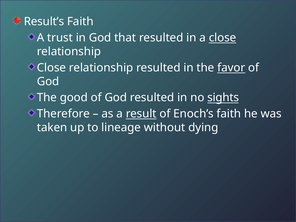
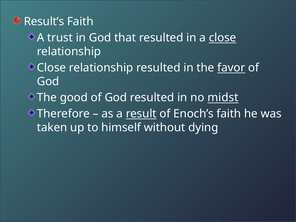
sights: sights -> midst
lineage: lineage -> himself
